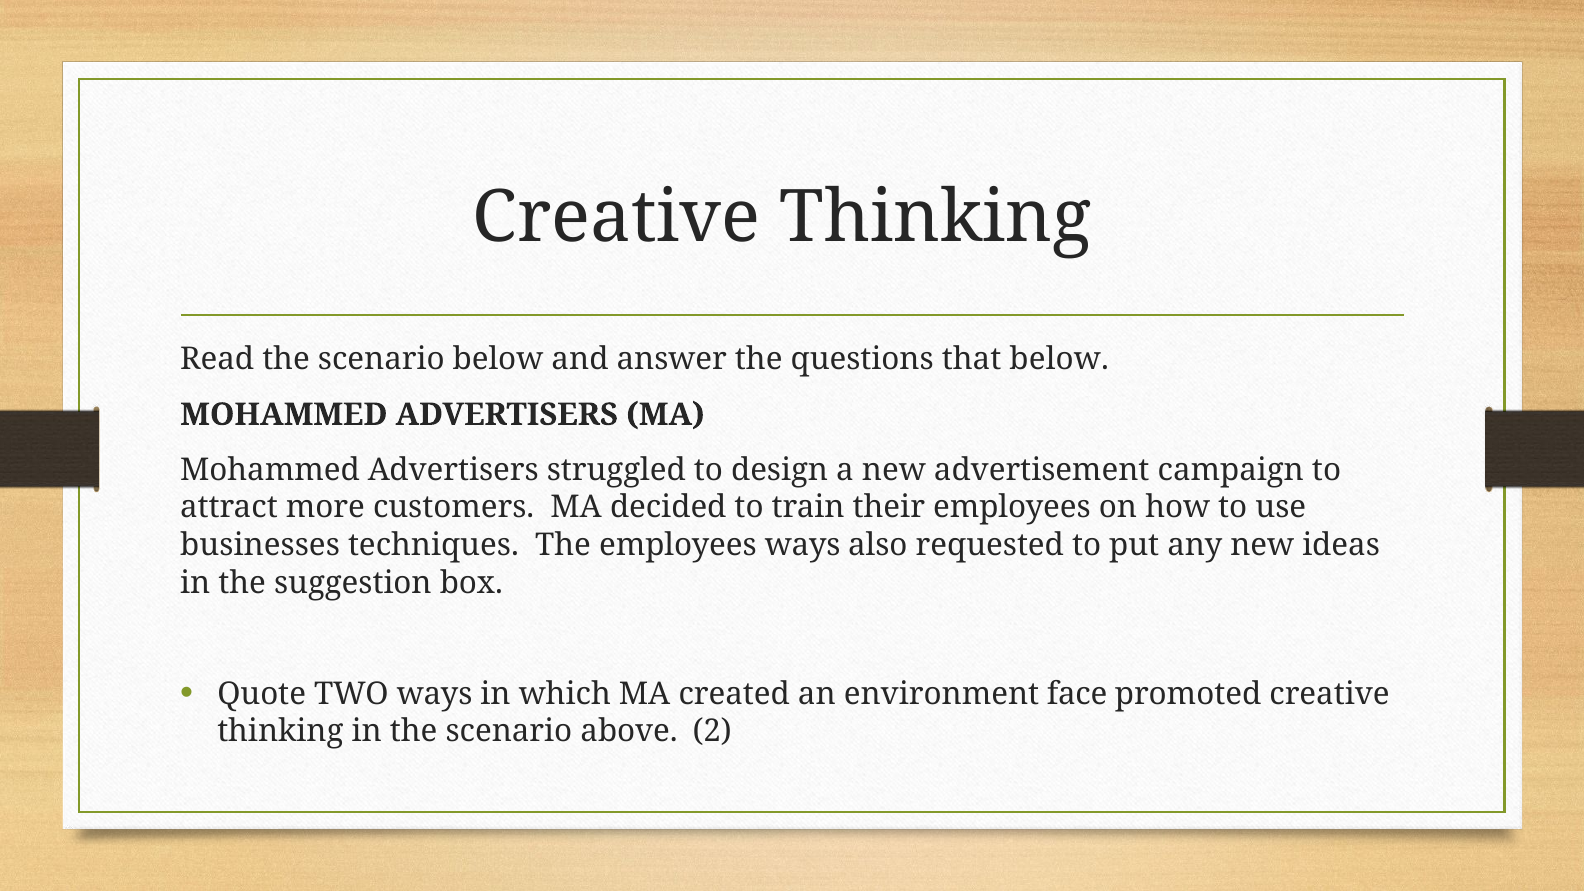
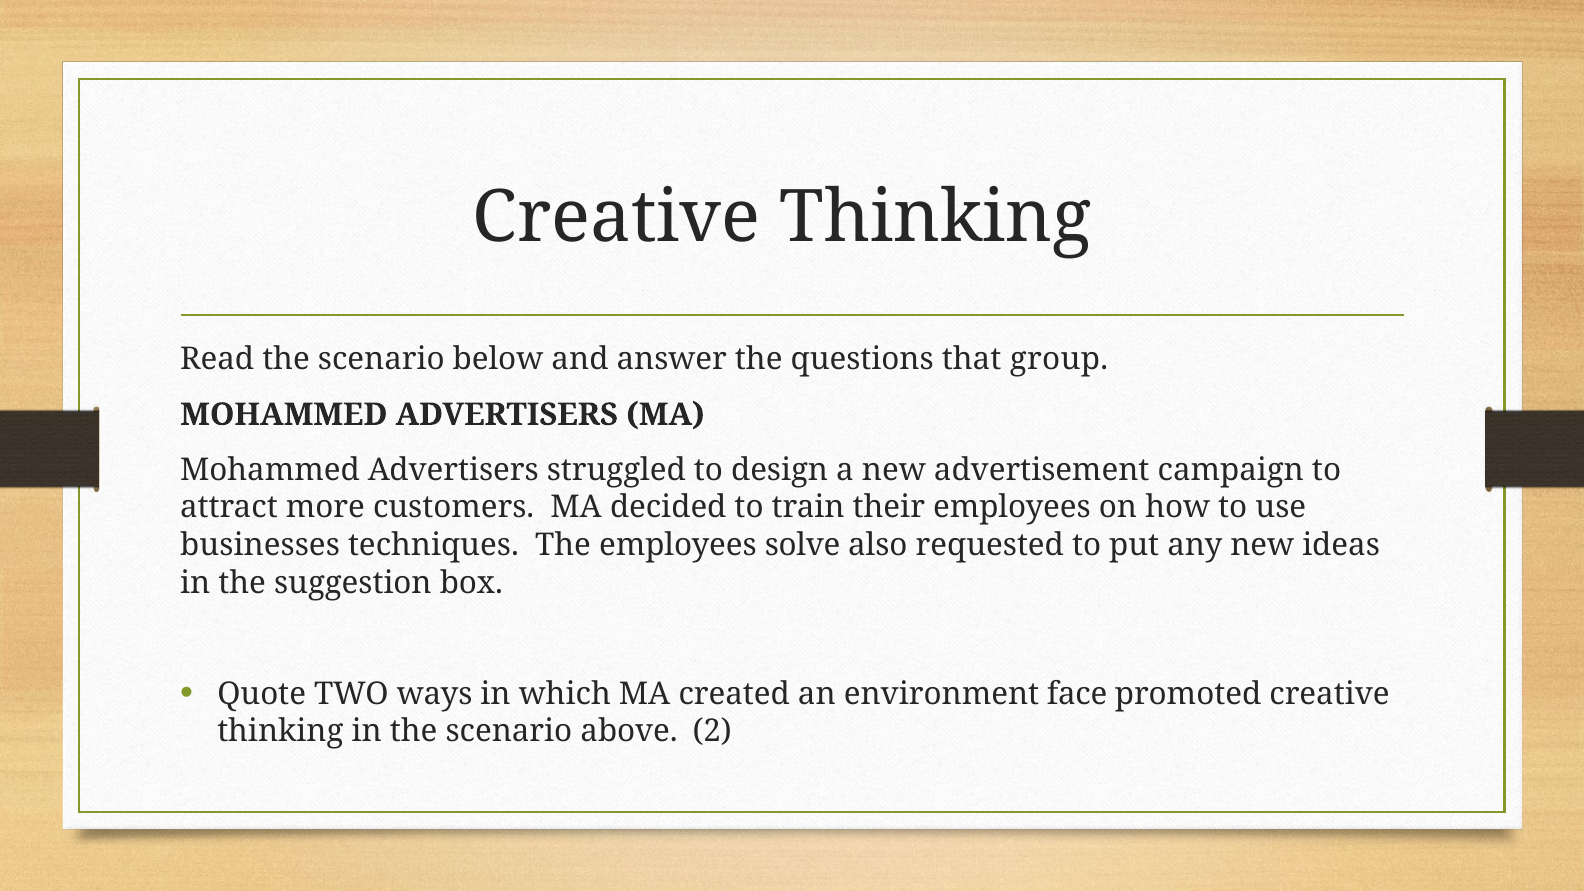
that below: below -> group
employees ways: ways -> solve
